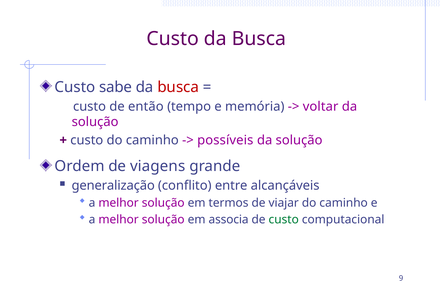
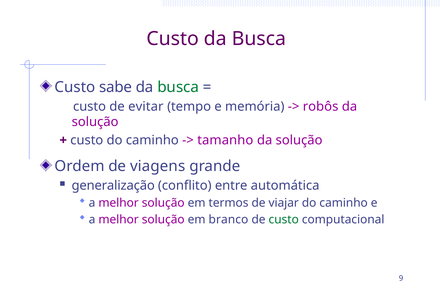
busca at (178, 87) colour: red -> green
então: então -> evitar
voltar: voltar -> robôs
possíveis: possíveis -> tamanho
alcançáveis: alcançáveis -> automática
associa: associa -> branco
